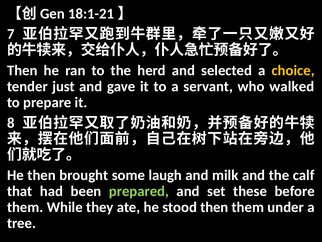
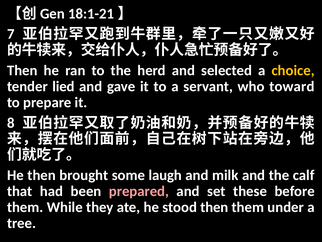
just: just -> lied
walked: walked -> toward
prepared colour: light green -> pink
